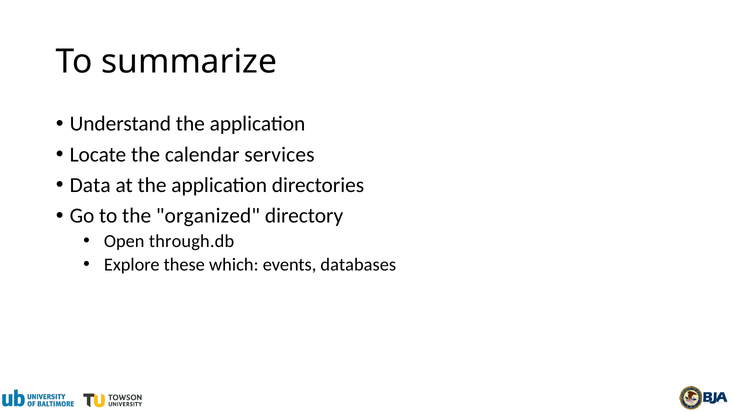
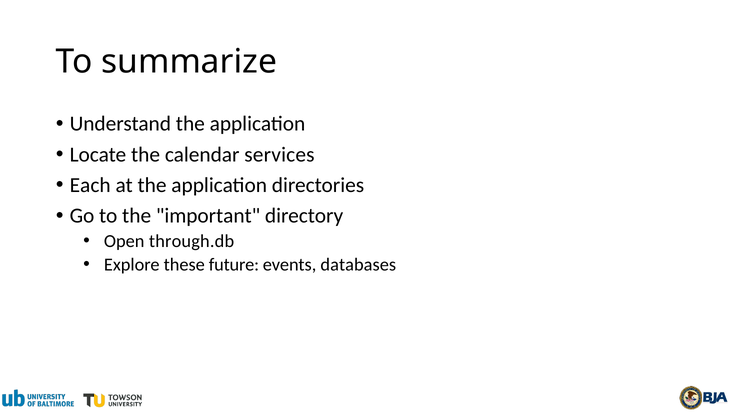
Data: Data -> Each
organized: organized -> important
which: which -> future
